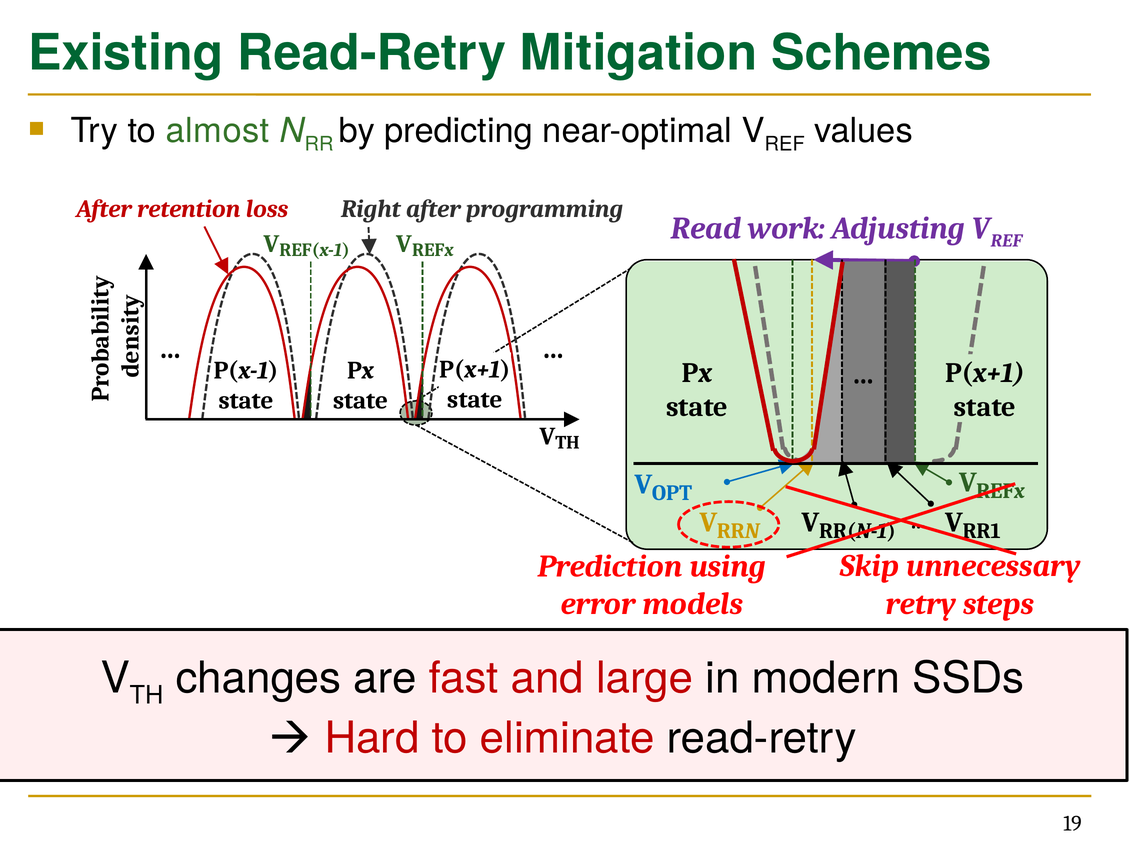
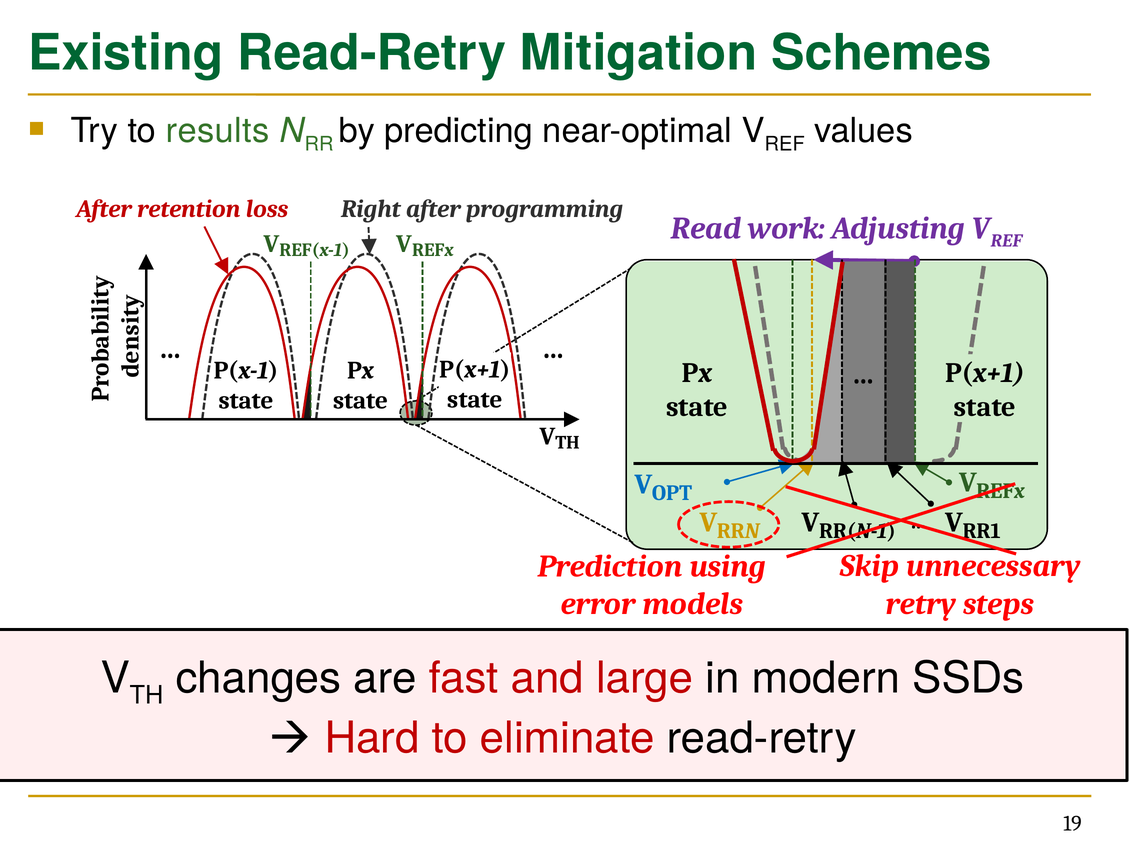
almost: almost -> results
